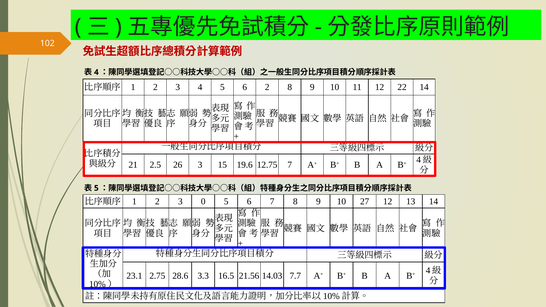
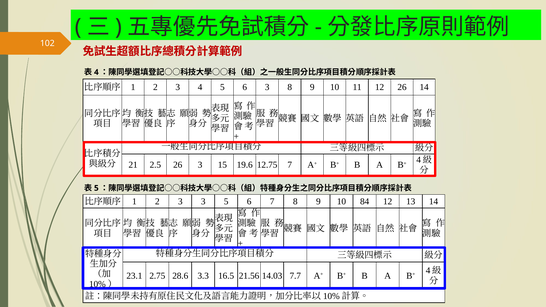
6 2: 2 -> 3
12 22: 22 -> 26
3 0: 0 -> 3
27: 27 -> 84
